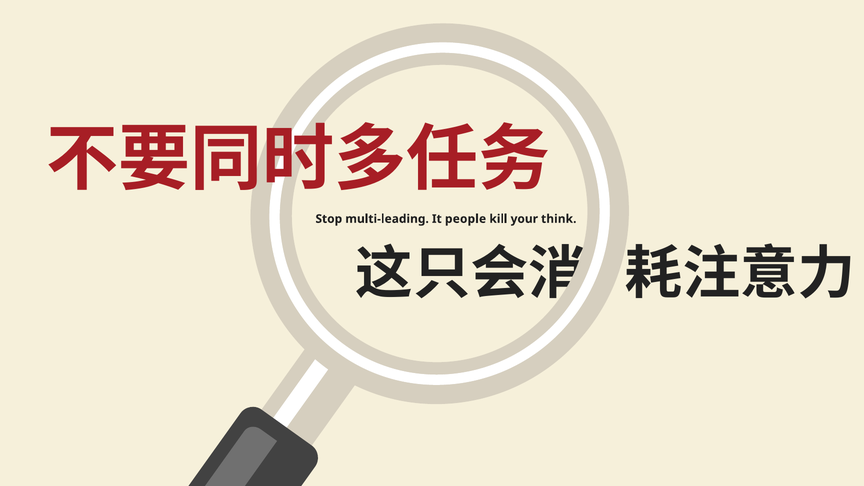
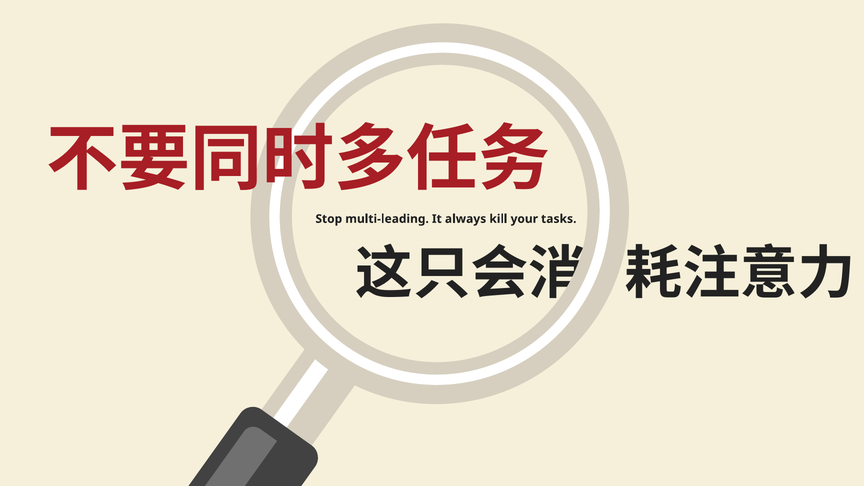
people: people -> always
think: think -> tasks
